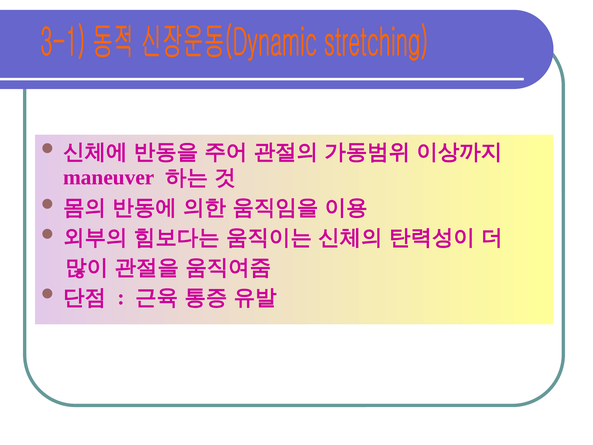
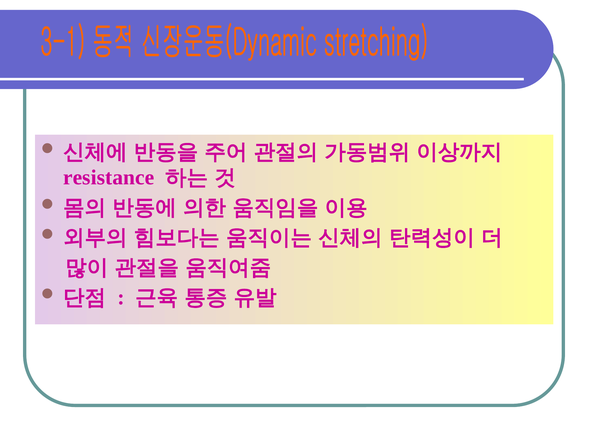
maneuver: maneuver -> resistance
